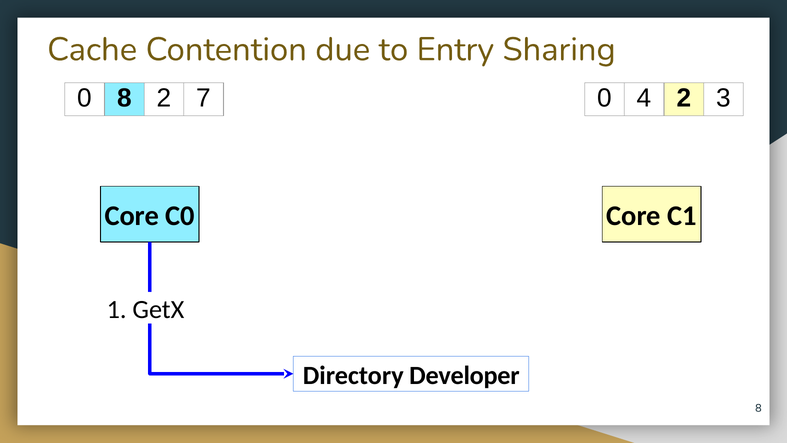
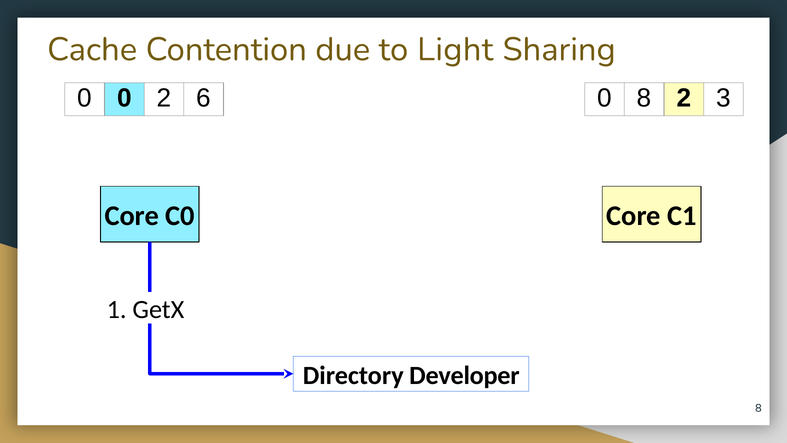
Entry: Entry -> Light
0 8: 8 -> 0
7: 7 -> 6
0 4: 4 -> 8
